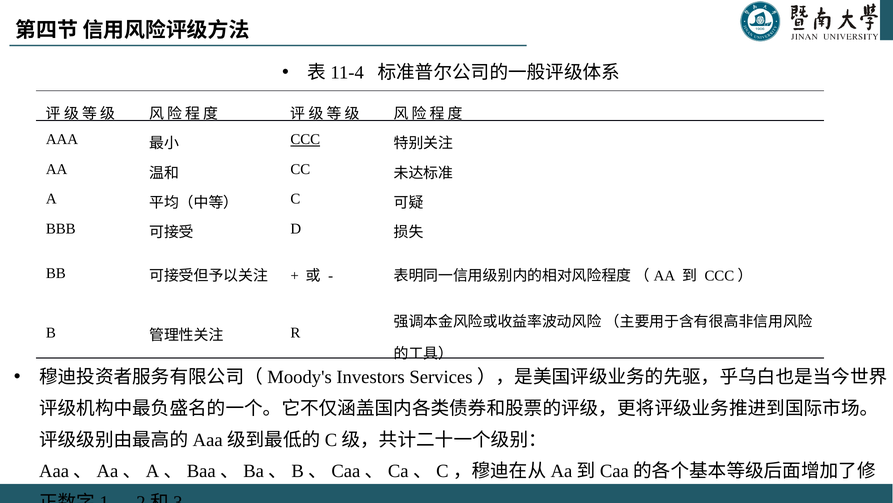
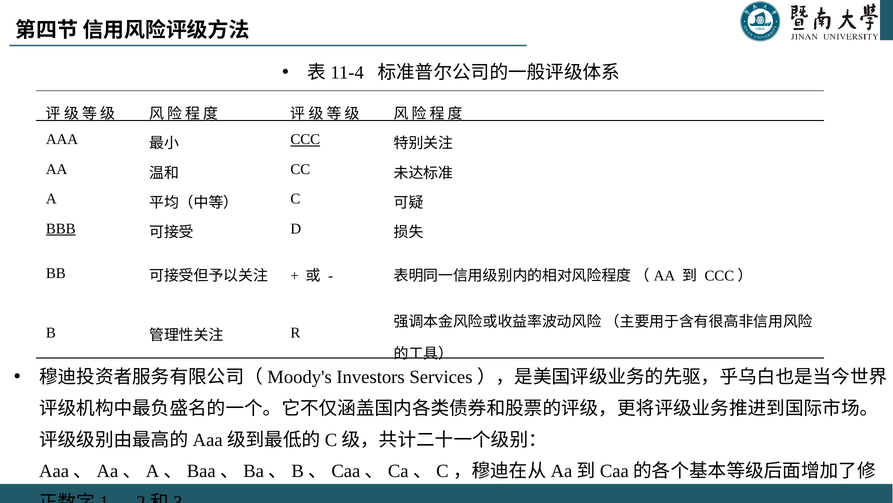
BBB underline: none -> present
